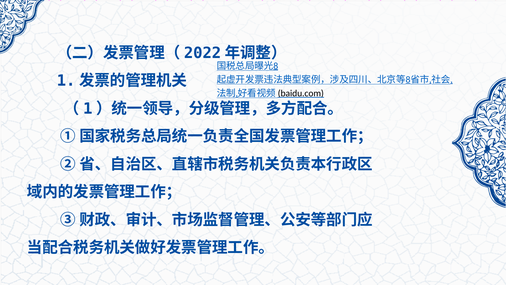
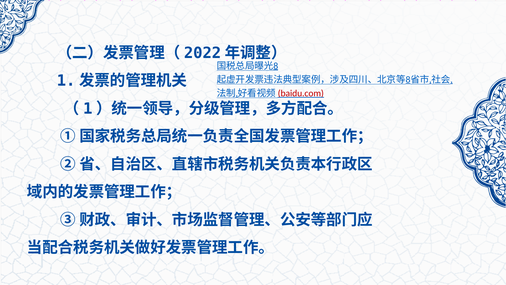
baidu.com colour: black -> red
